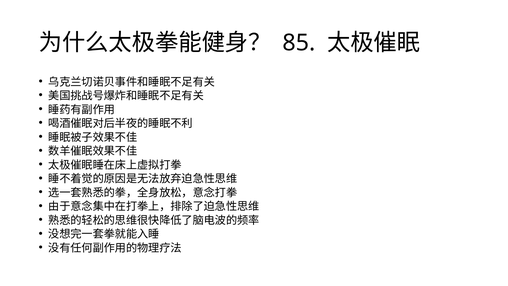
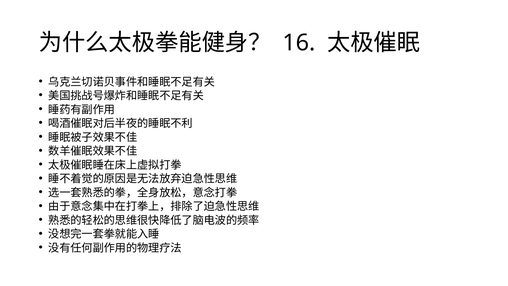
85: 85 -> 16
